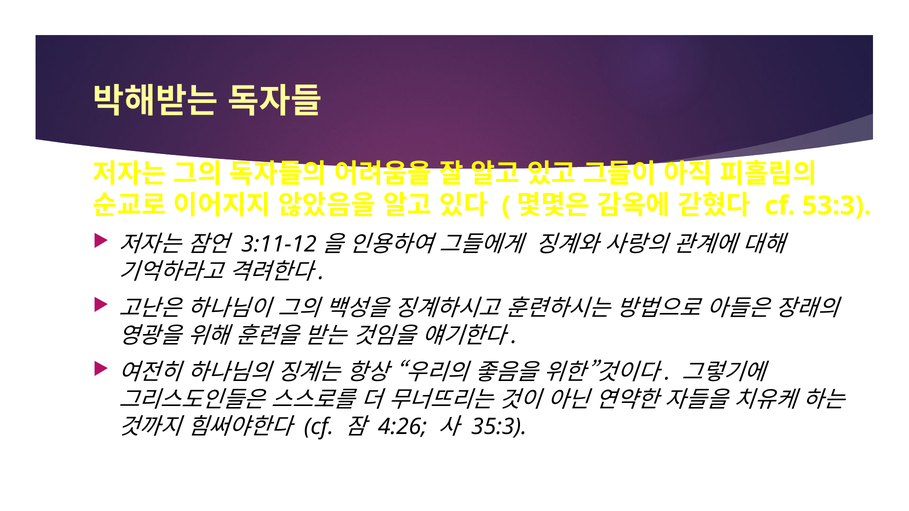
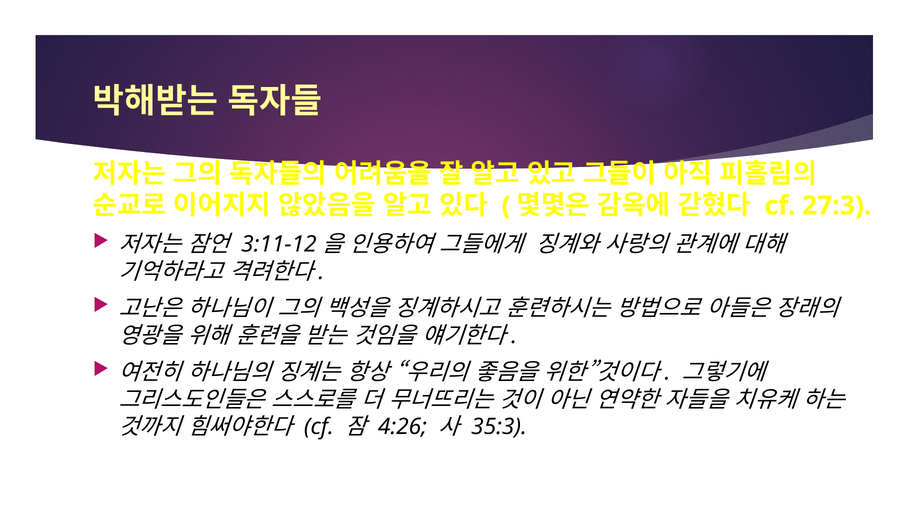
53:3: 53:3 -> 27:3
